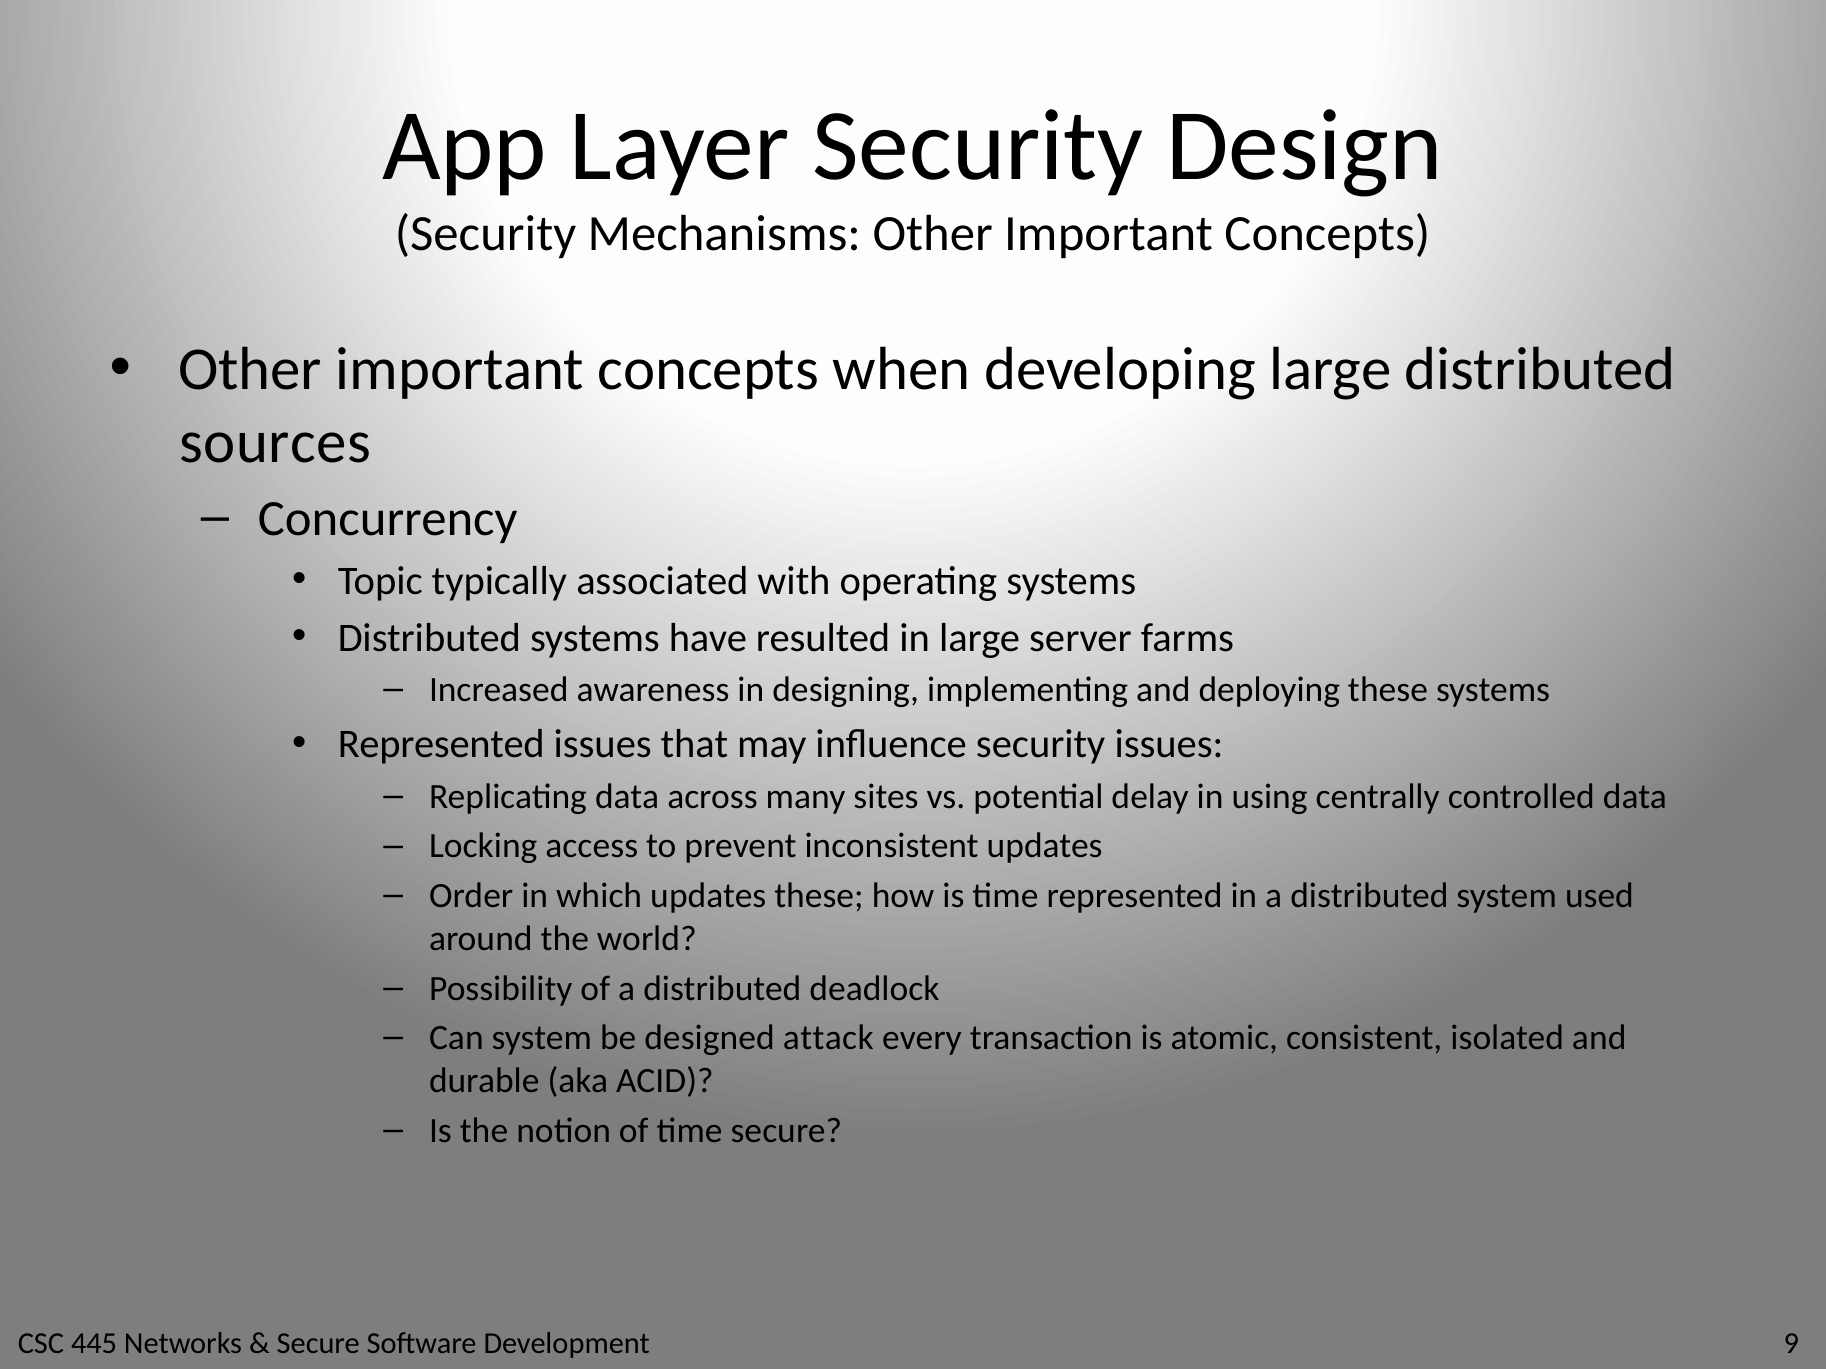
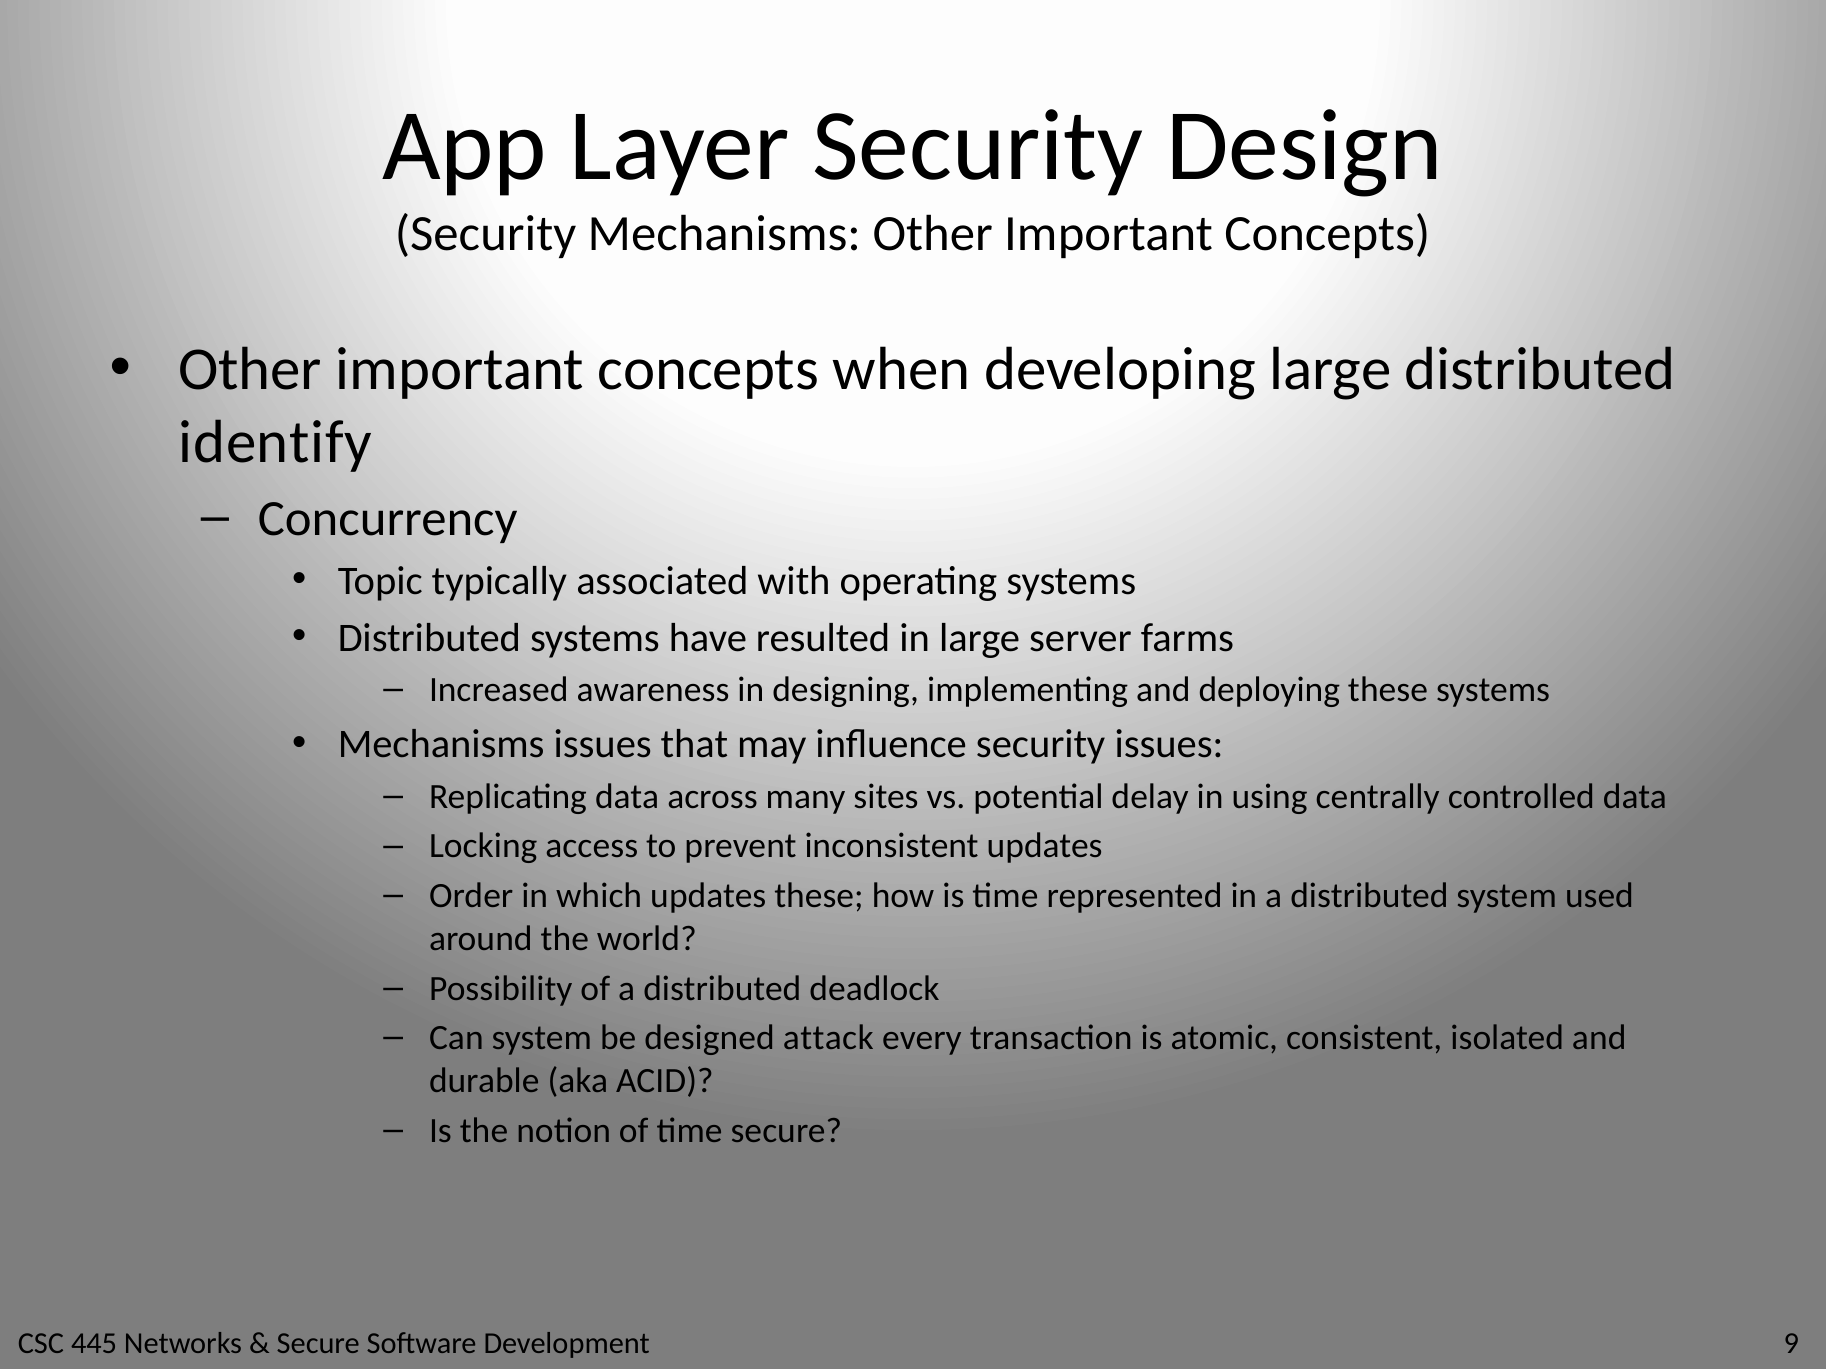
sources: sources -> identify
Represented at (441, 744): Represented -> Mechanisms
